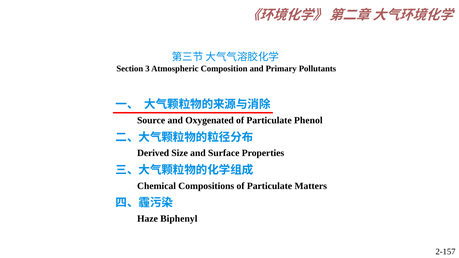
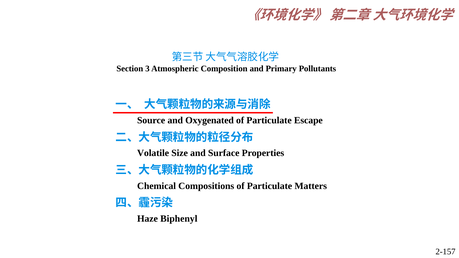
Phenol: Phenol -> Escape
Derived: Derived -> Volatile
